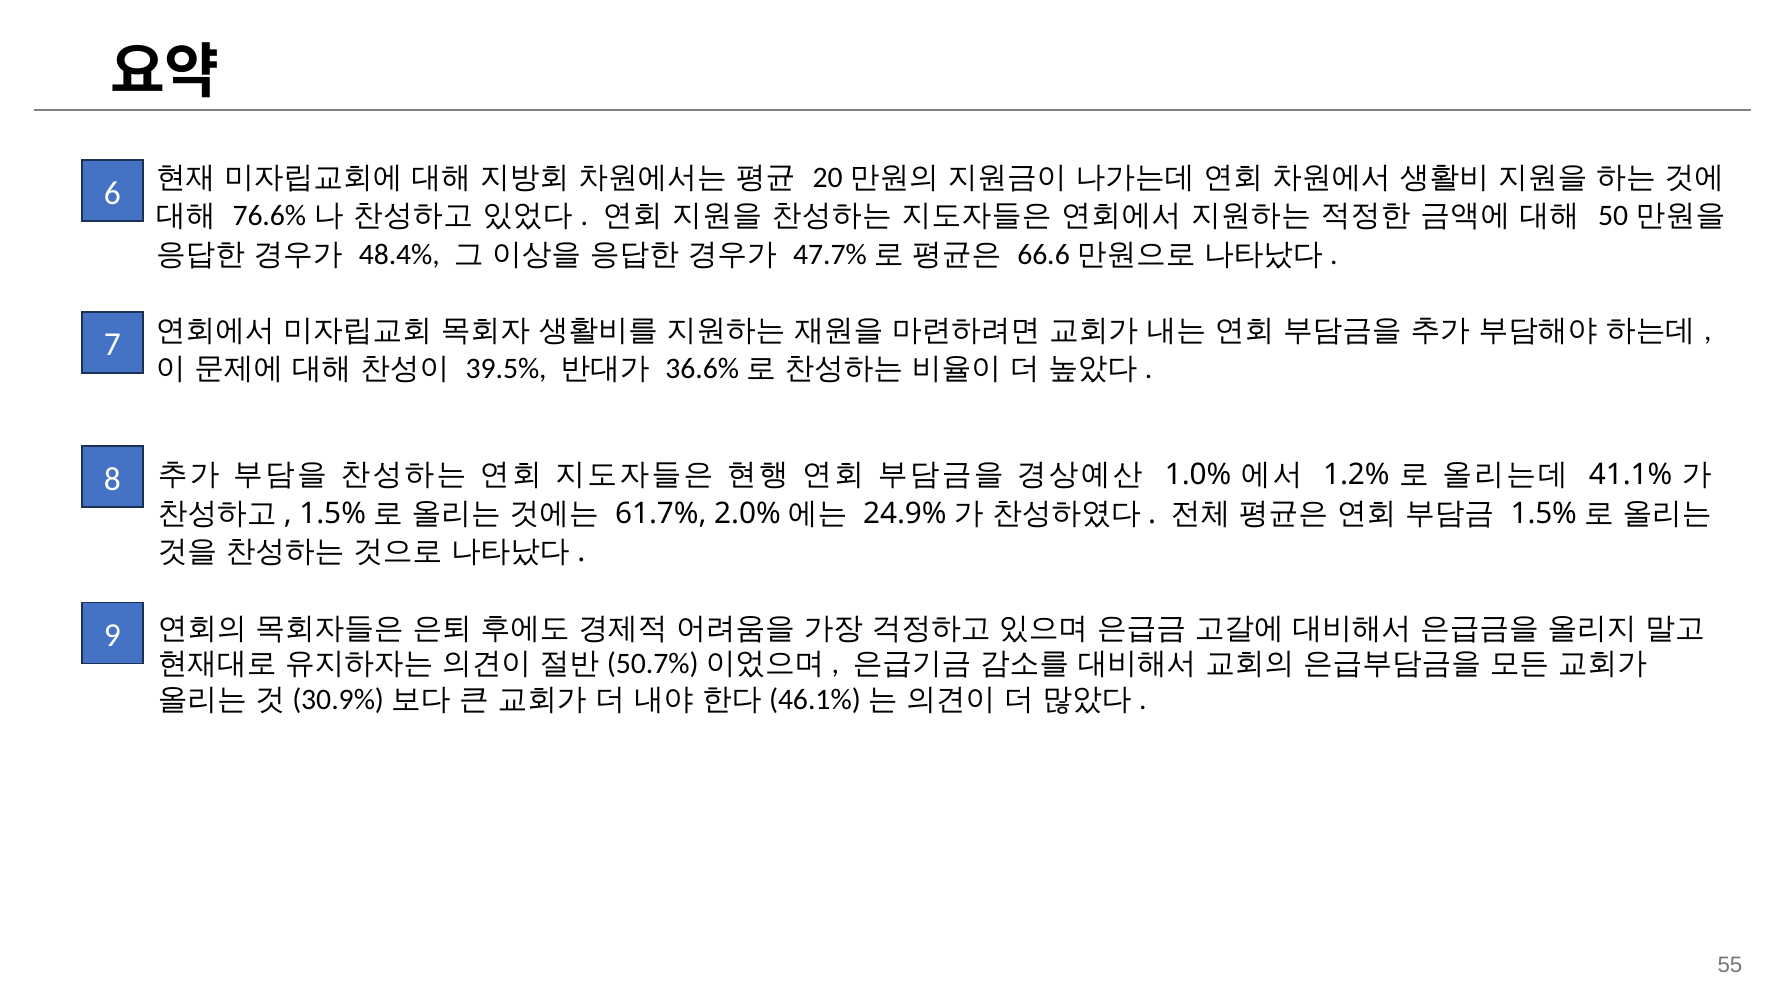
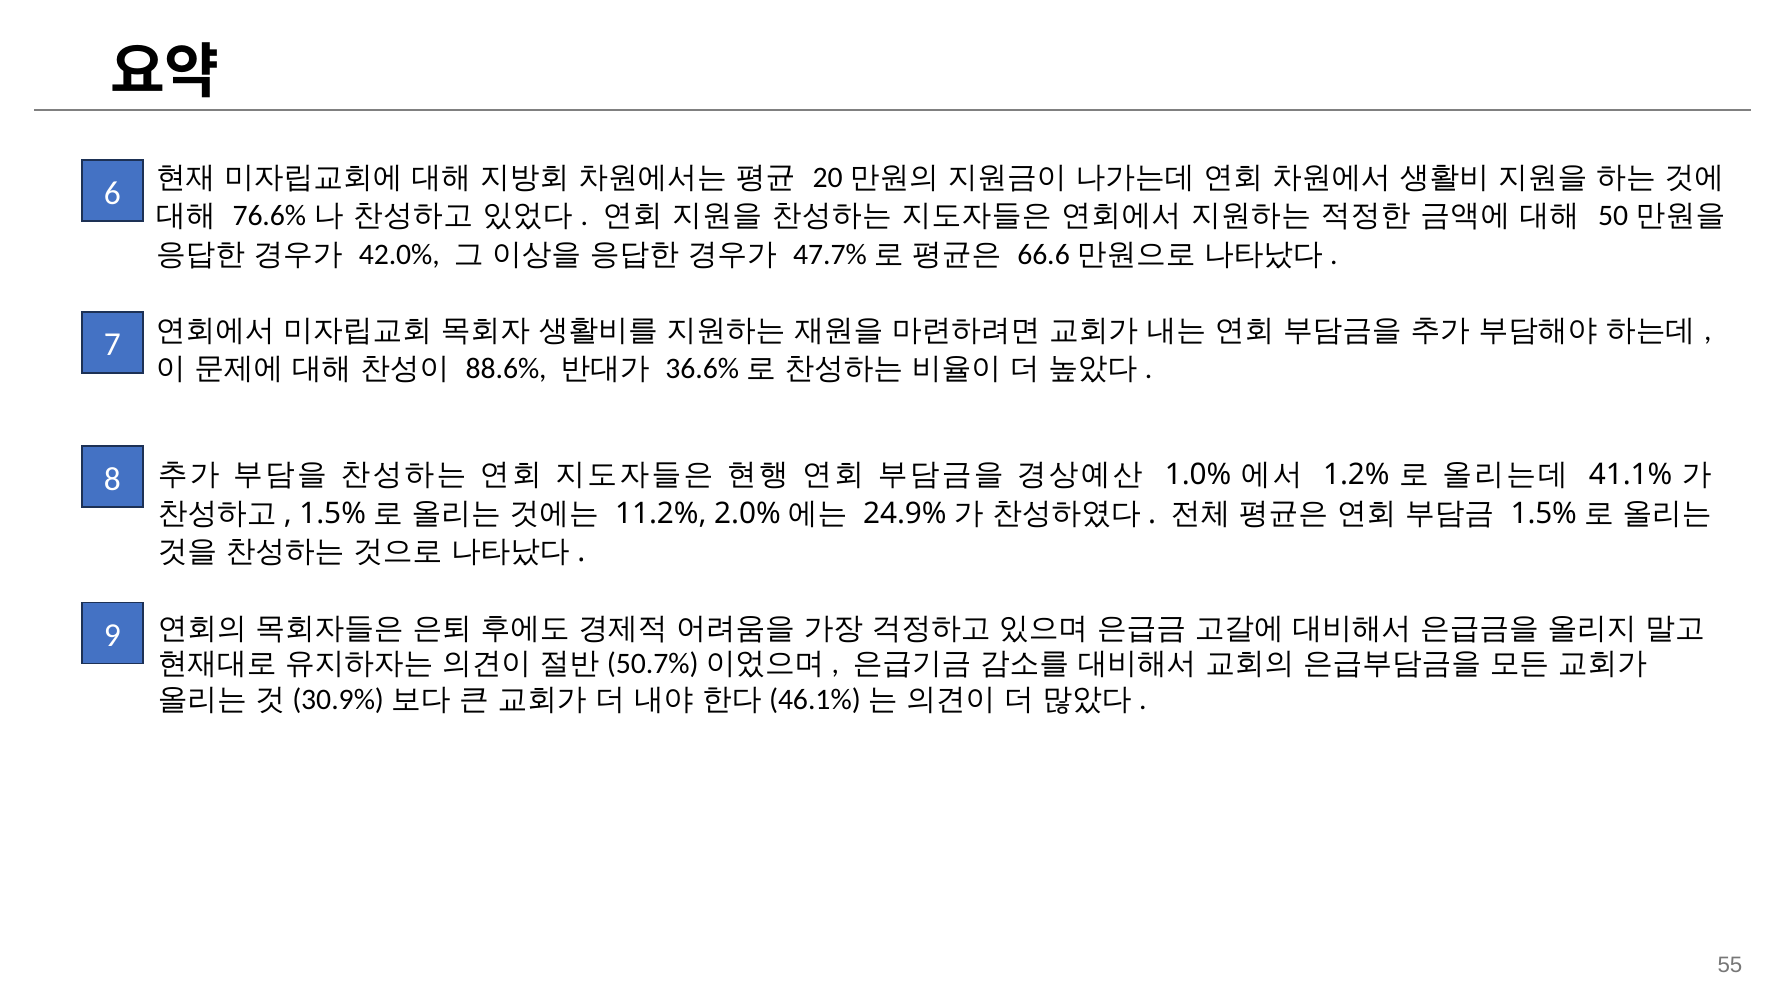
48.4%: 48.4% -> 42.0%
39.5%: 39.5% -> 88.6%
61.7%: 61.7% -> 11.2%
